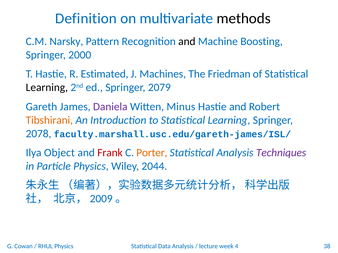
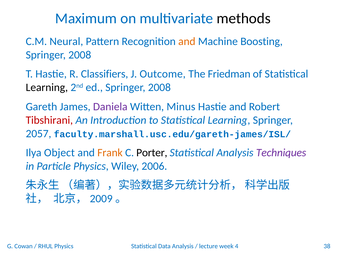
Definition: Definition -> Maximum
Narsky: Narsky -> Neural
and at (187, 41) colour: black -> orange
2000 at (80, 55): 2000 -> 2008
Estimated: Estimated -> Classifiers
Machines: Machines -> Outcome
ed Springer 2079: 2079 -> 2008
Tibshirani colour: orange -> red
2078: 2078 -> 2057
Frank colour: red -> orange
Porter colour: orange -> black
2044: 2044 -> 2006
